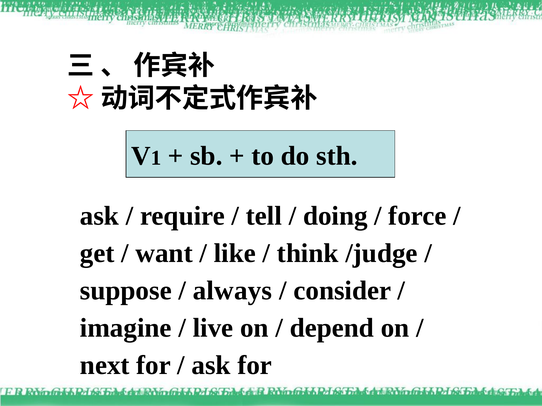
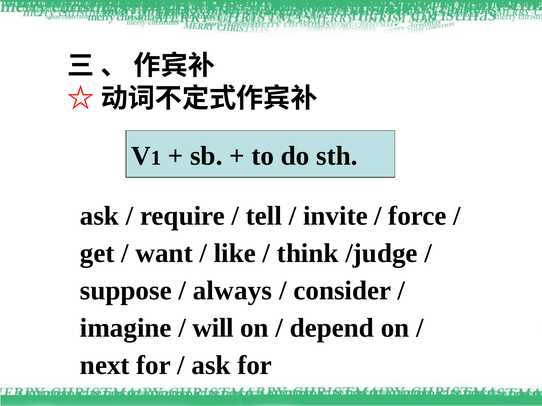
doing: doing -> invite
live: live -> will
